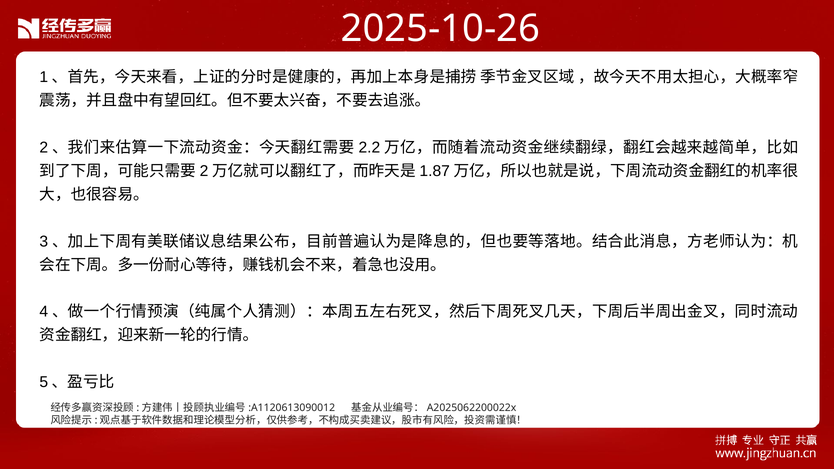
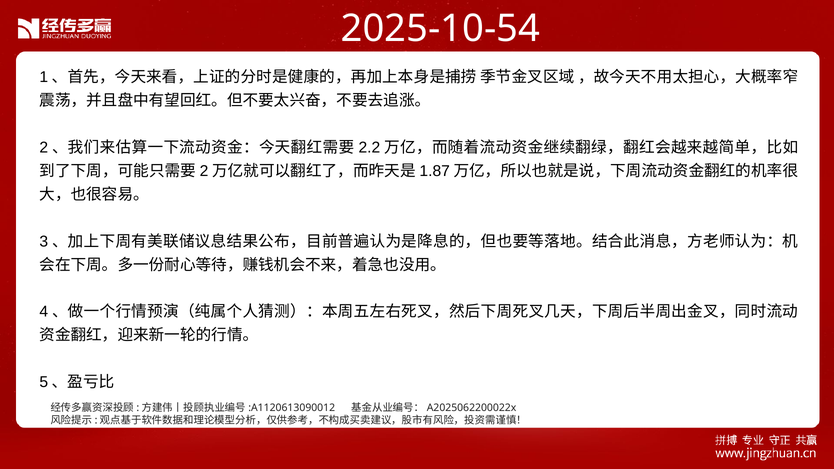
2025-10-26: 2025-10-26 -> 2025-10-54
